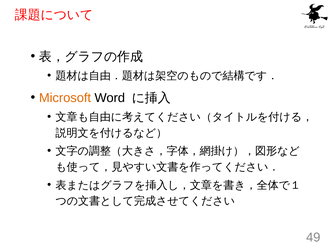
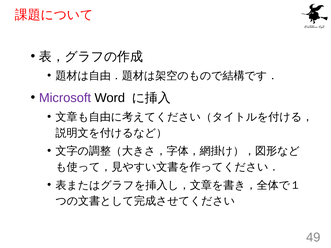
Microsoft colour: orange -> purple
